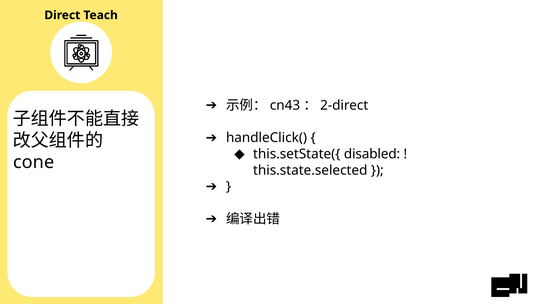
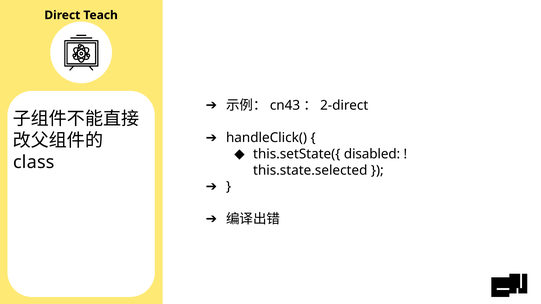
cone: cone -> class
